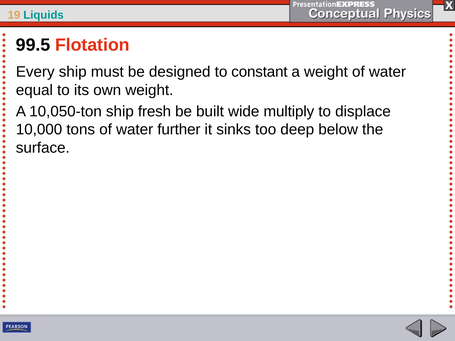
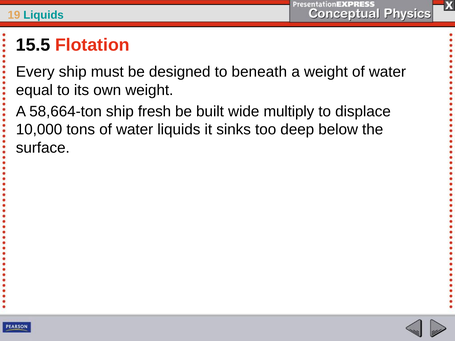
99.5: 99.5 -> 15.5
constant: constant -> beneath
10,050-ton: 10,050-ton -> 58,664-ton
water further: further -> liquids
